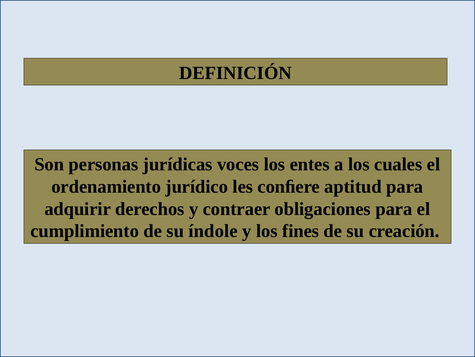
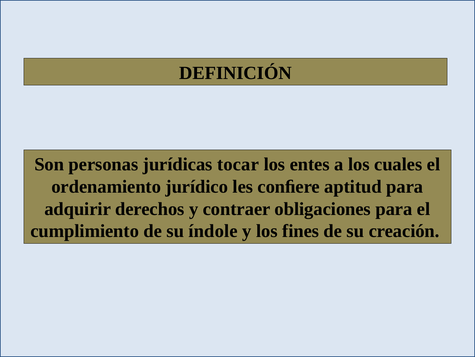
voces: voces -> tocar
